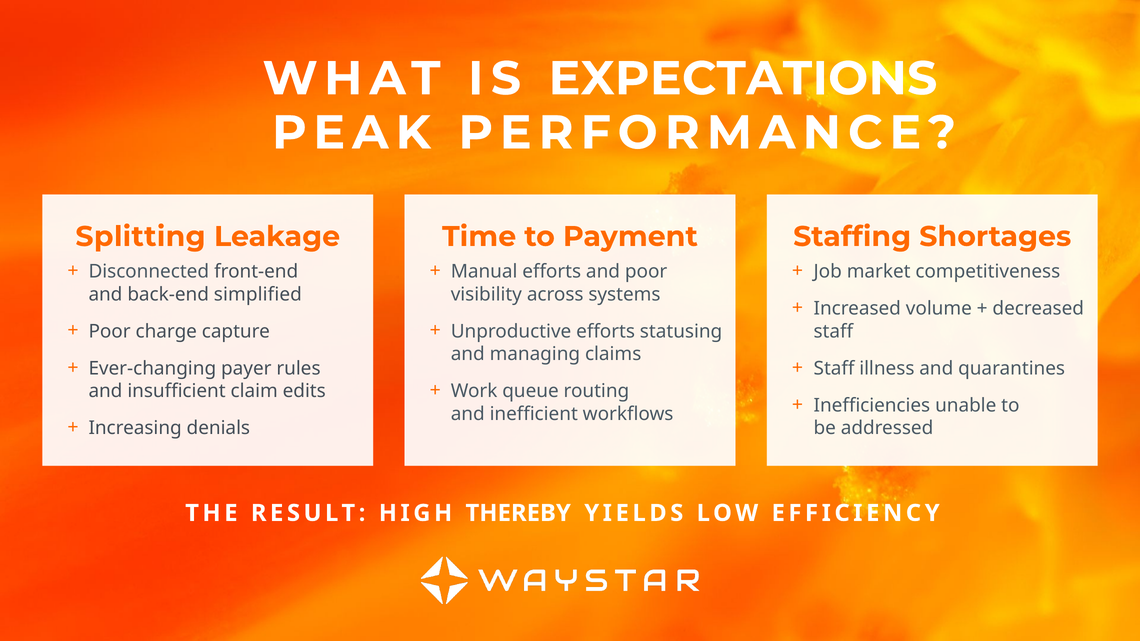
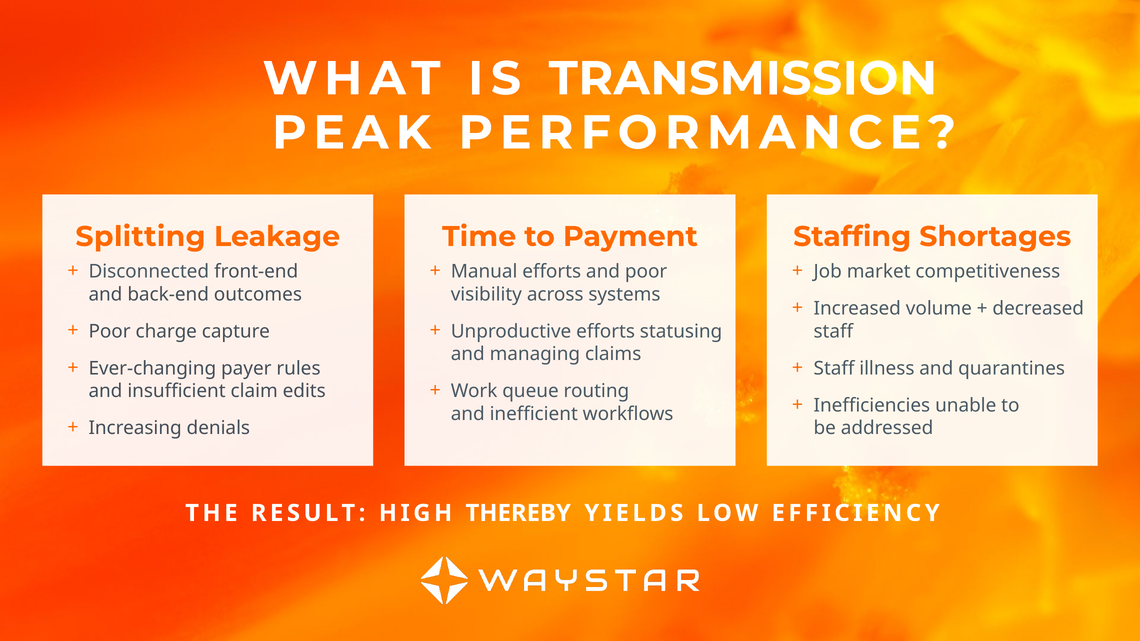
EXPECTATIONS: EXPECTATIONS -> TRANSMISSION
simplified: simplified -> outcomes
